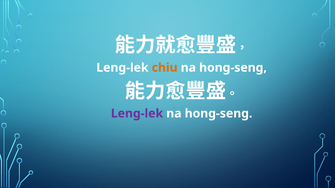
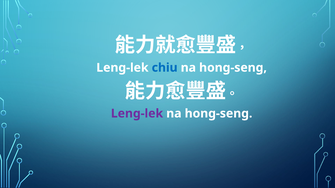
chiu colour: orange -> blue
